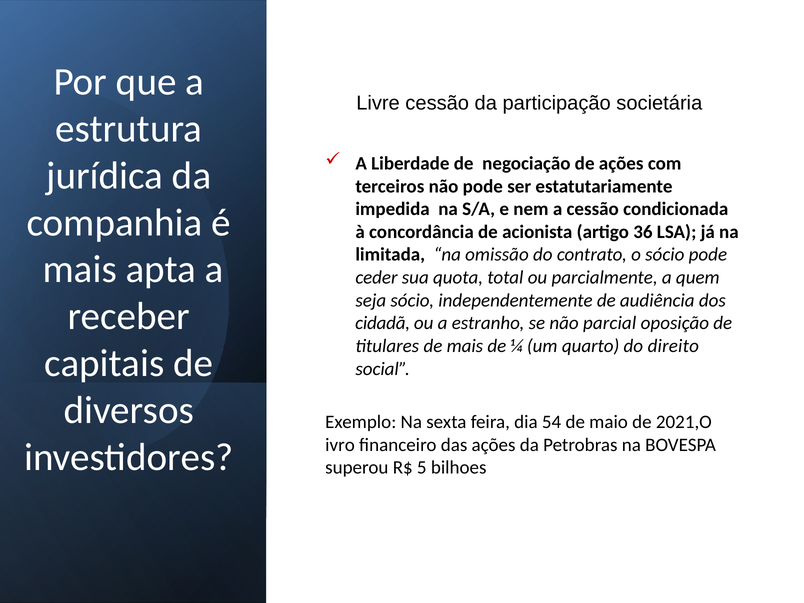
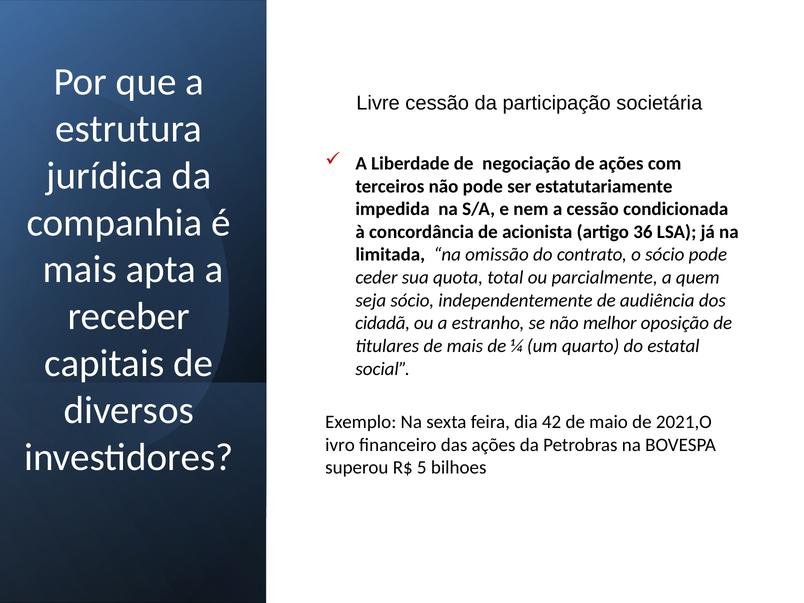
parcial: parcial -> melhor
direito: direito -> estatal
54: 54 -> 42
